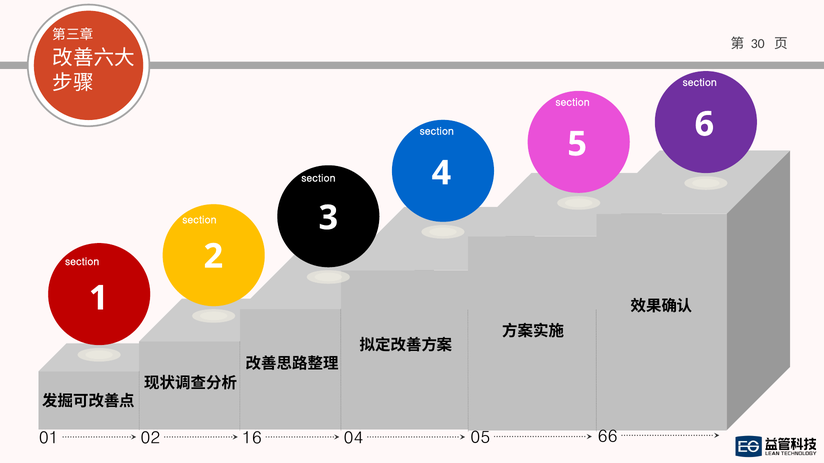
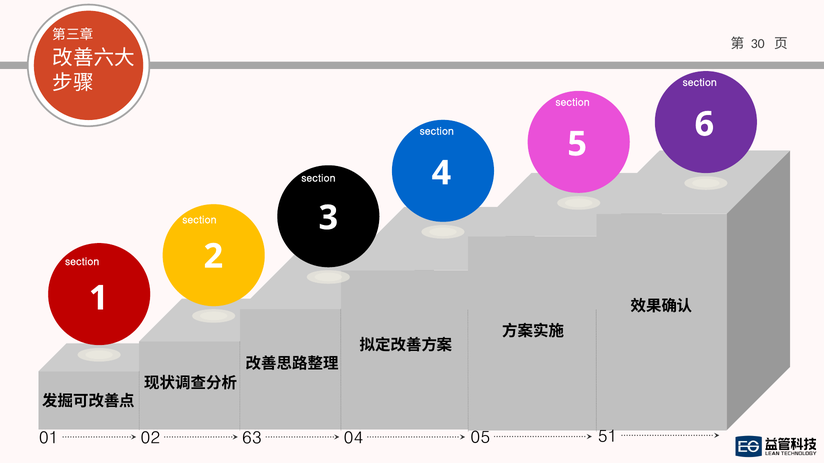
66: 66 -> 51
16: 16 -> 63
